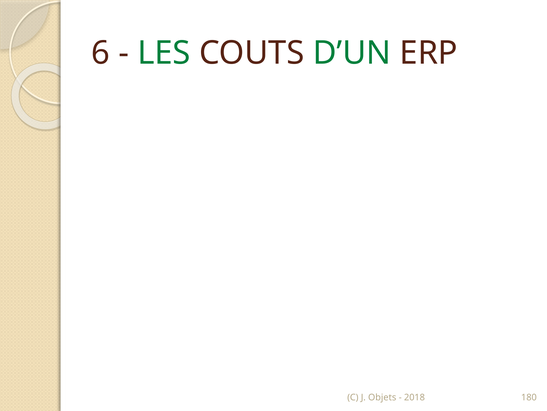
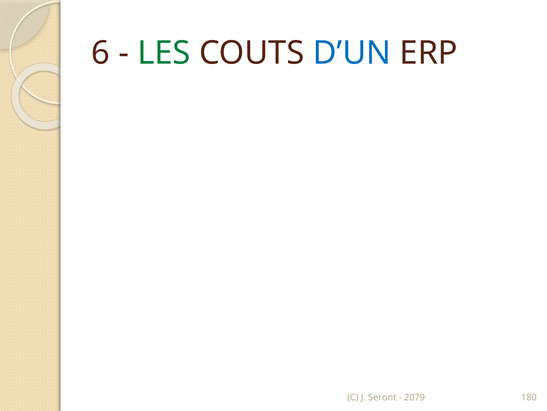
D’UN colour: green -> blue
Objets: Objets -> Seront
2018: 2018 -> 2079
